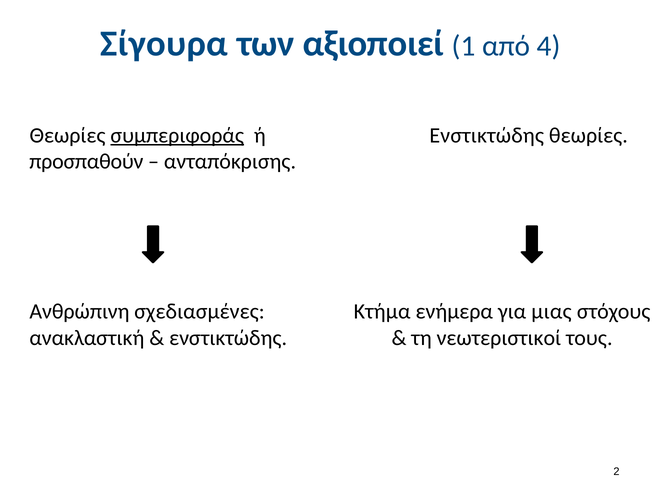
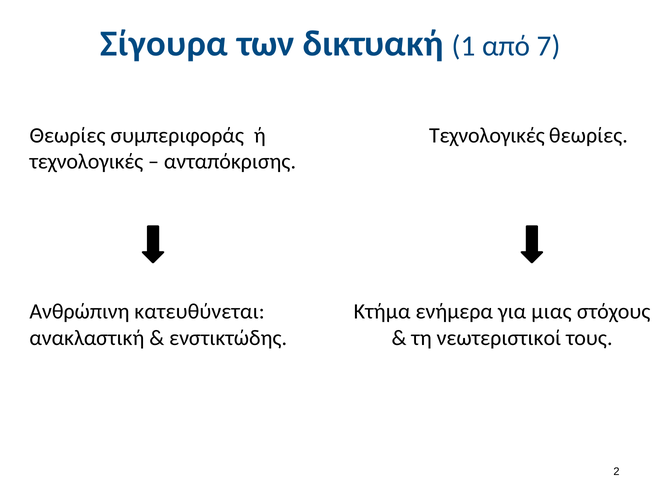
αξιοποιεί: αξιοποιεί -> δικτυακή
4: 4 -> 7
Ενστικτώδης at (487, 135): Ενστικτώδης -> Τεχνολογικές
συμπεριφοράς underline: present -> none
προσπαθούν at (86, 162): προσπαθούν -> τεχνολογικές
σχεδιασμένες: σχεδιασμένες -> κατευθύνεται
